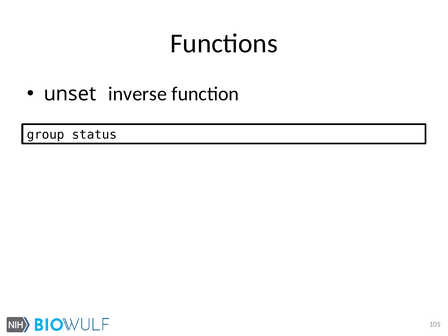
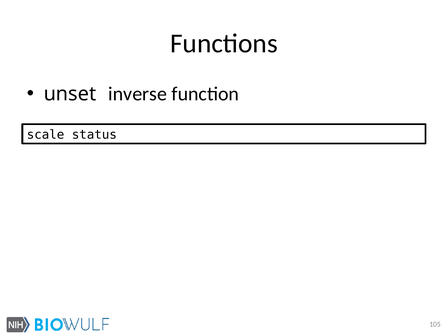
group: group -> scale
